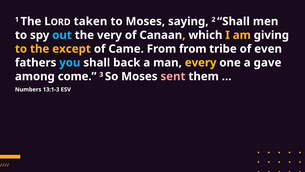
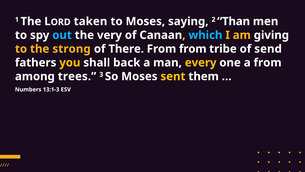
2 Shall: Shall -> Than
which colour: white -> light blue
except: except -> strong
Came: Came -> There
even: even -> send
you colour: light blue -> yellow
a gave: gave -> from
come: come -> trees
sent colour: pink -> yellow
